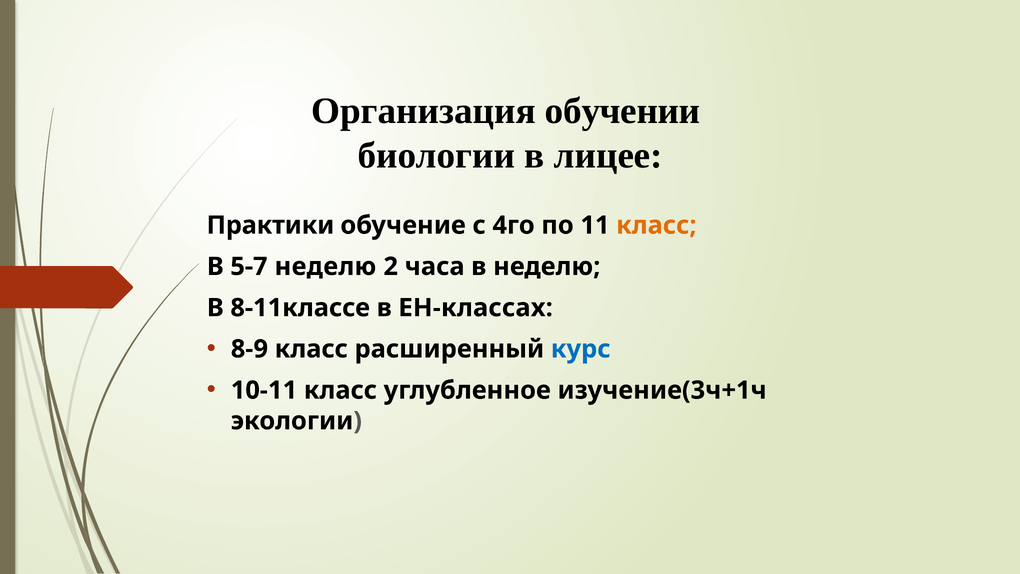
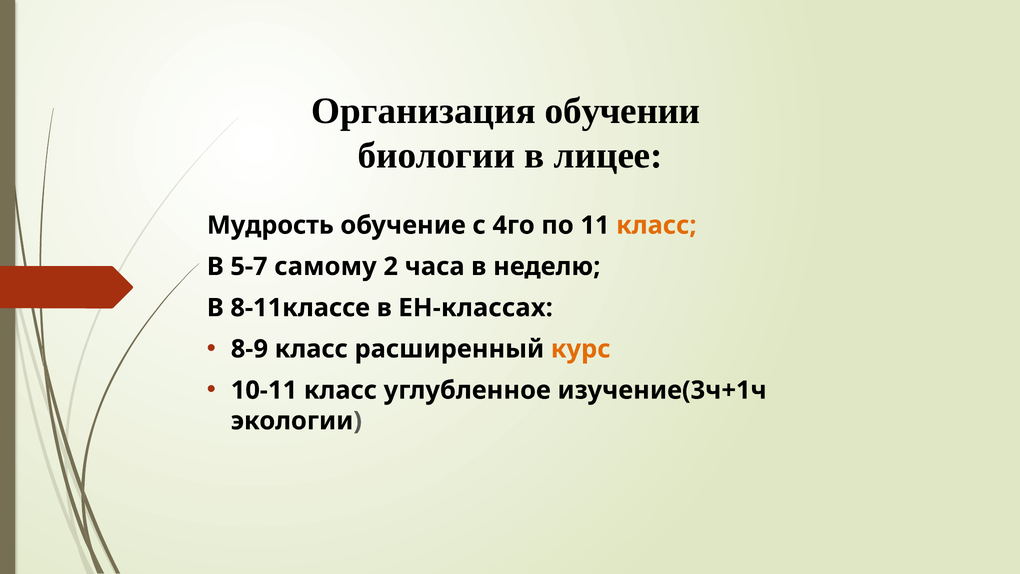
Практики: Практики -> Мудрость
5-7 неделю: неделю -> самому
курс colour: blue -> orange
